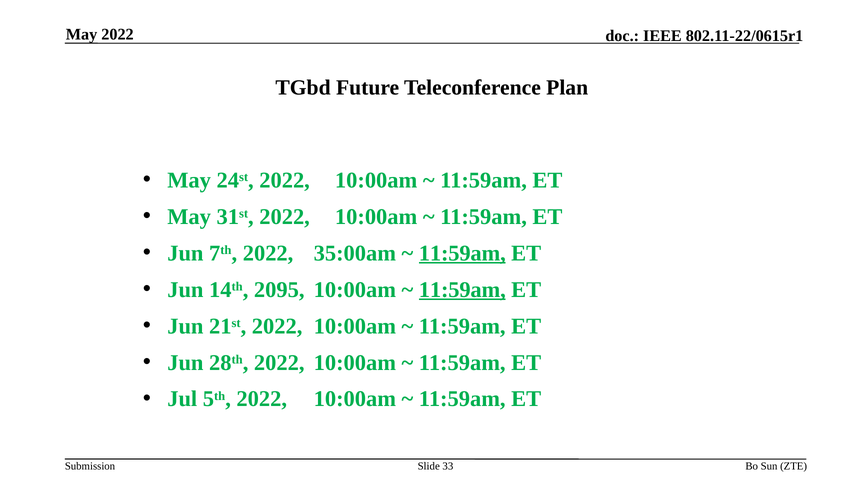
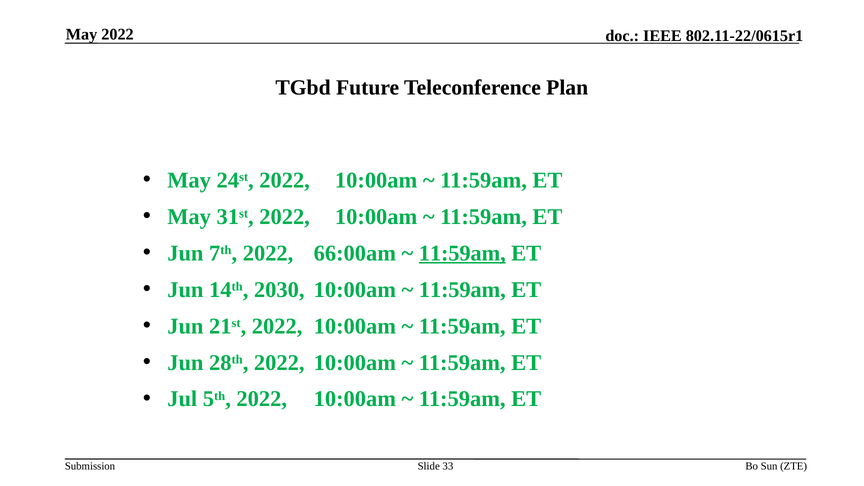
35:00am: 35:00am -> 66:00am
2095: 2095 -> 2030
11:59am at (462, 290) underline: present -> none
